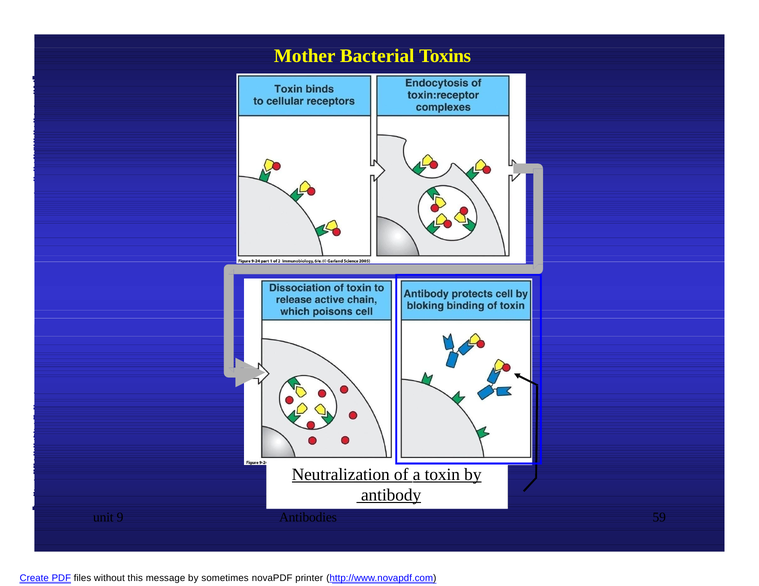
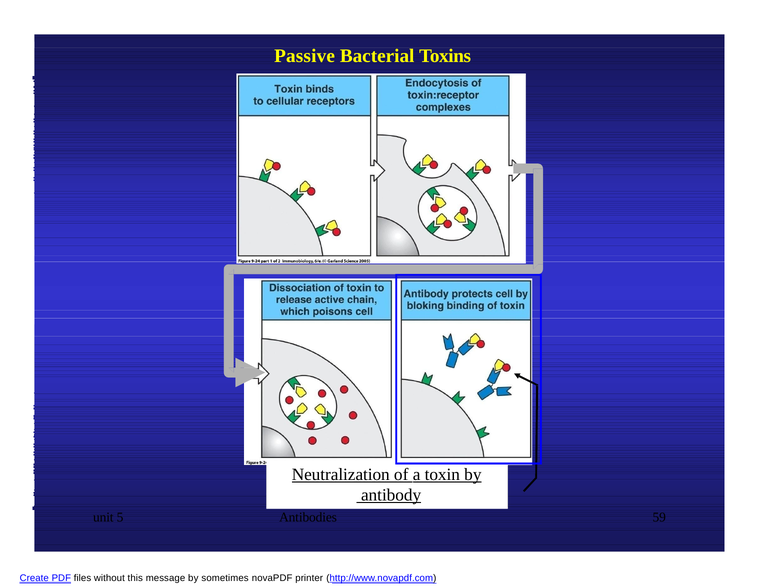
Mother: Mother -> Passive
9: 9 -> 5
